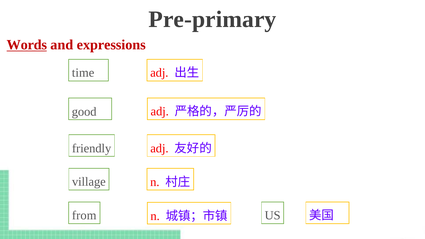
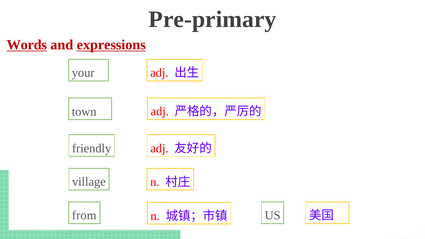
expressions underline: none -> present
time: time -> your
good: good -> town
